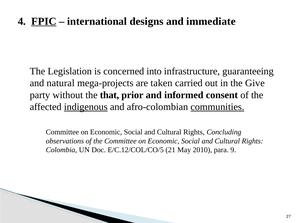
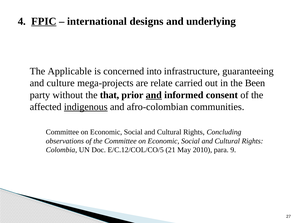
immediate: immediate -> underlying
Legislation: Legislation -> Applicable
natural: natural -> culture
taken: taken -> relate
Give: Give -> Been
and at (154, 95) underline: none -> present
communities underline: present -> none
